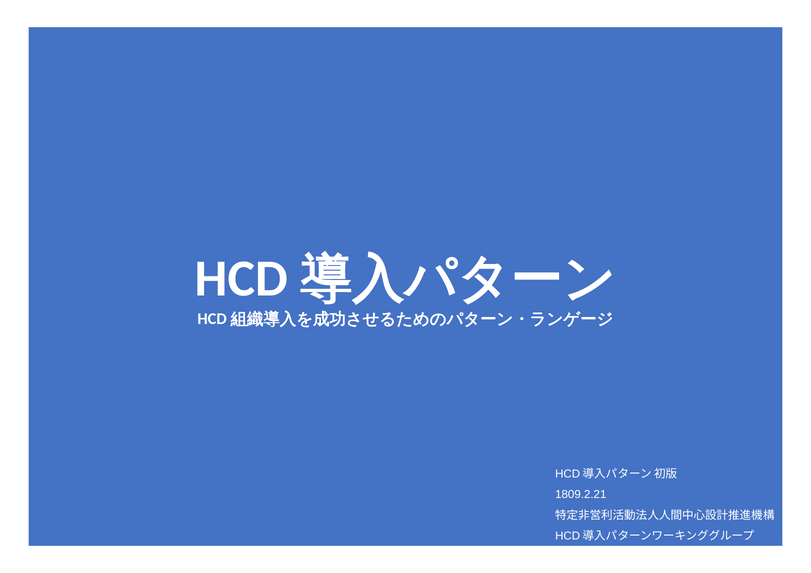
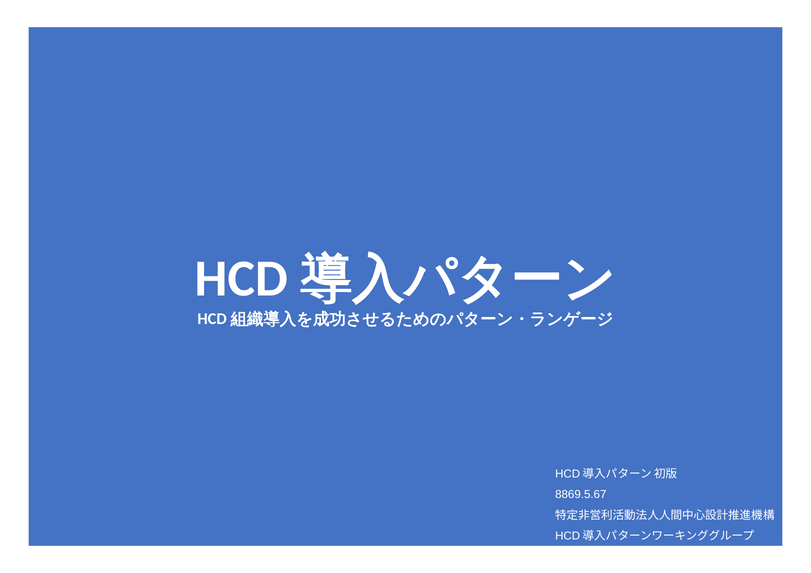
1809.2.21: 1809.2.21 -> 8869.5.67
